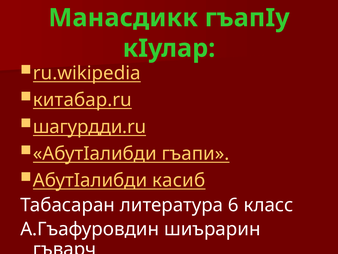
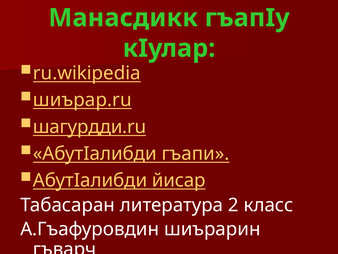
китабар.ru: китабар.ru -> шиърар.ru
касиб: касиб -> йисар
6: 6 -> 2
